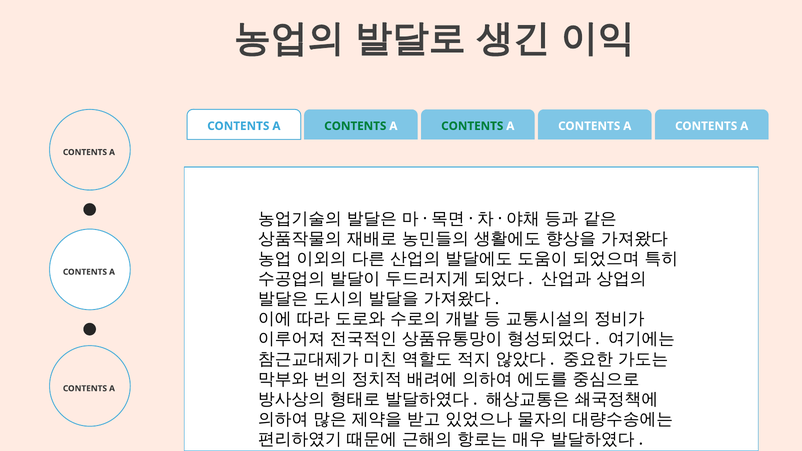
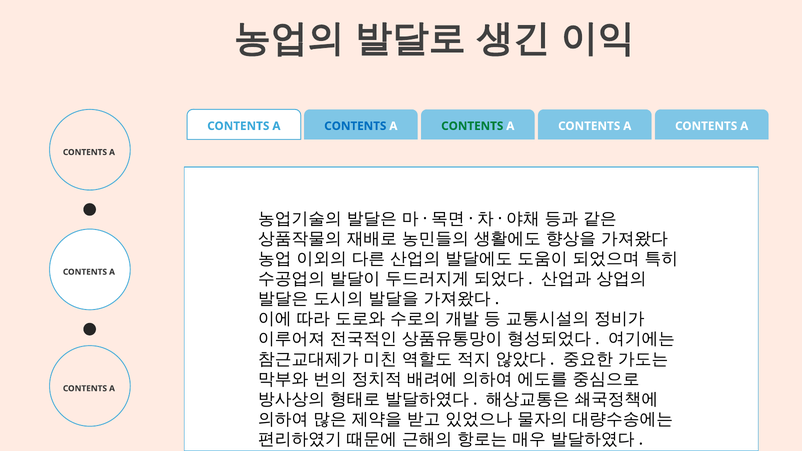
CONTENTS at (355, 126) colour: green -> blue
